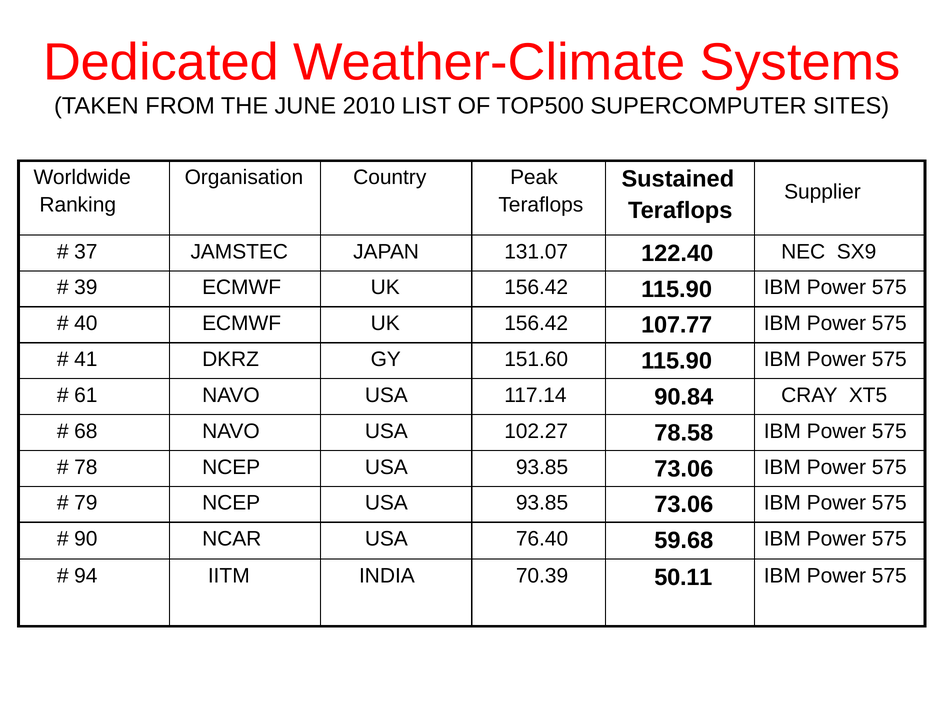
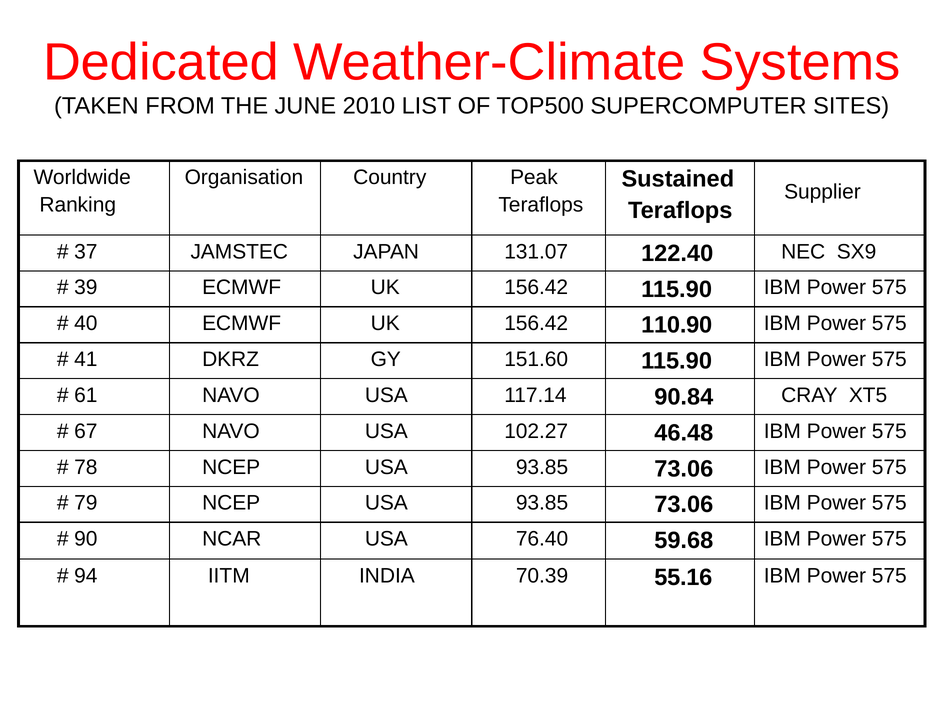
107.77: 107.77 -> 110.90
68: 68 -> 67
78.58: 78.58 -> 46.48
50.11: 50.11 -> 55.16
